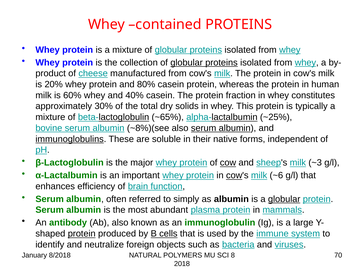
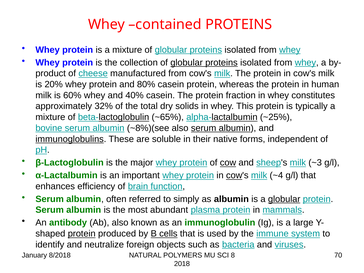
30%: 30% -> 32%
~6: ~6 -> ~4
